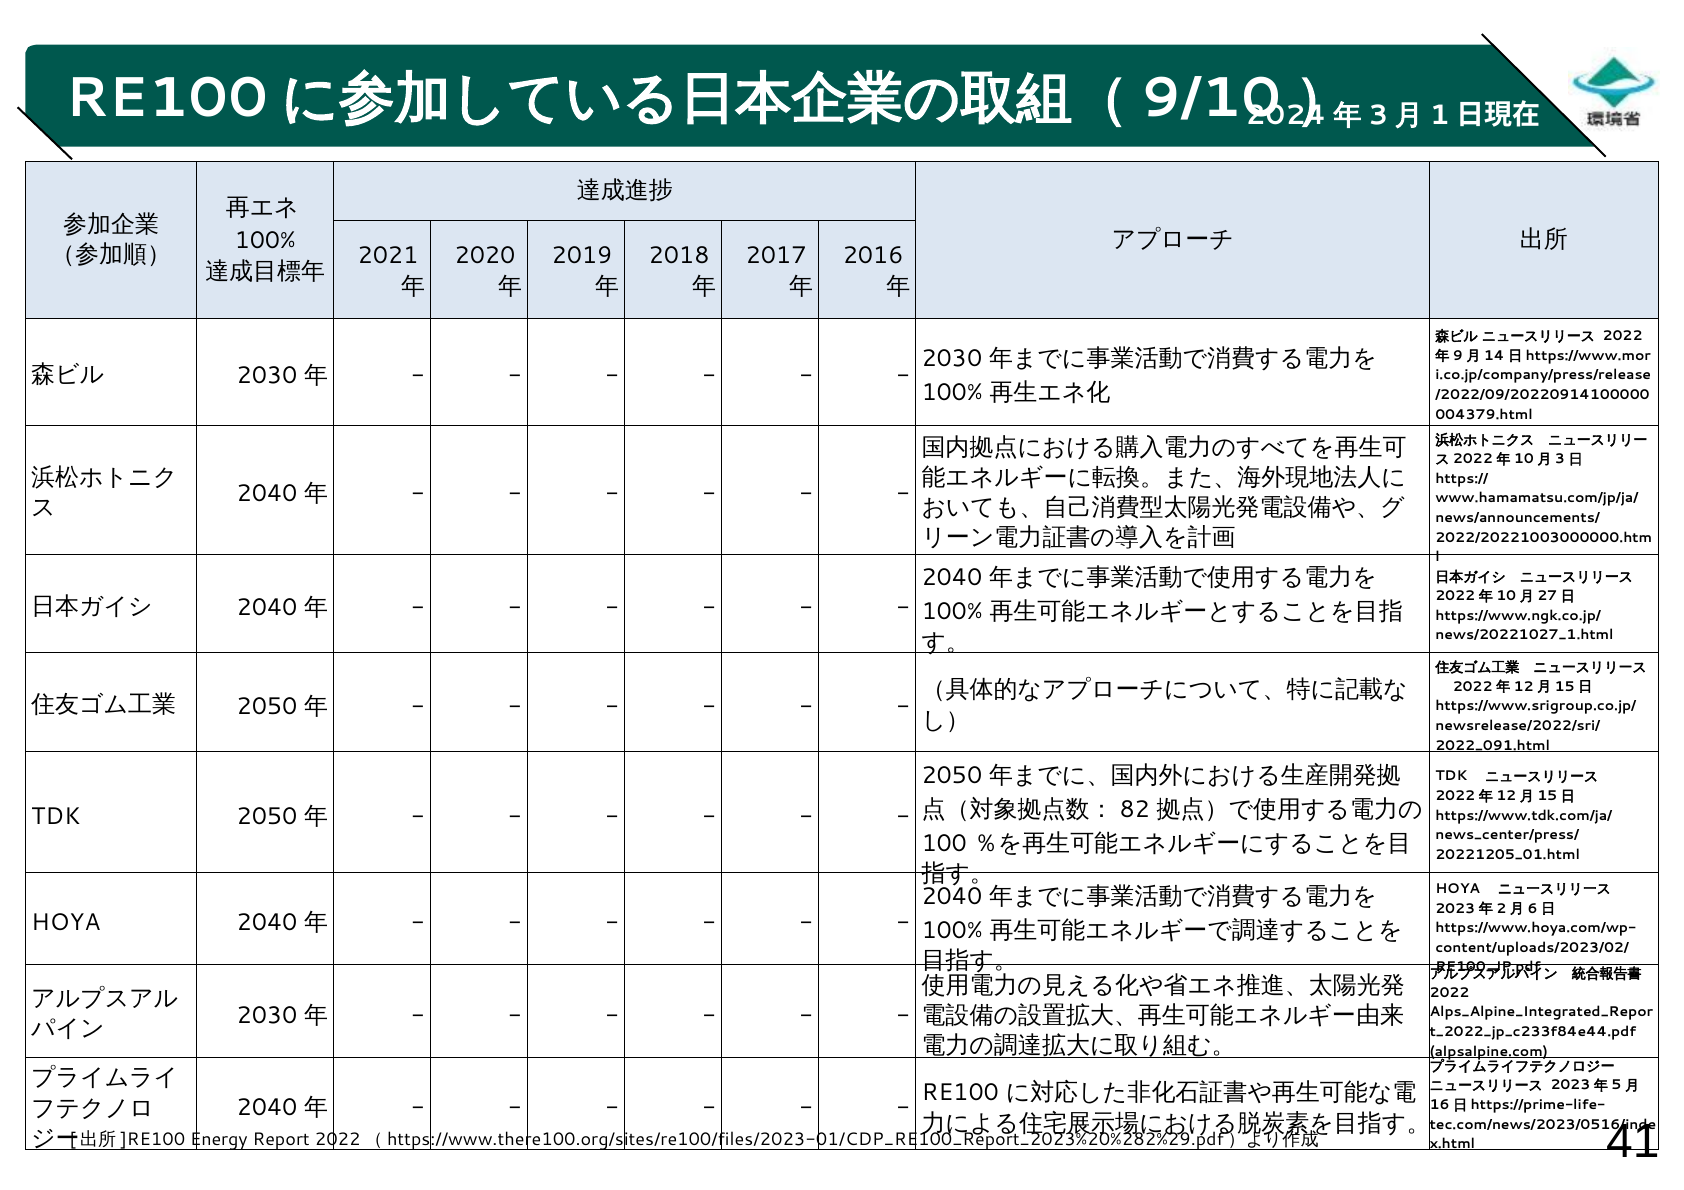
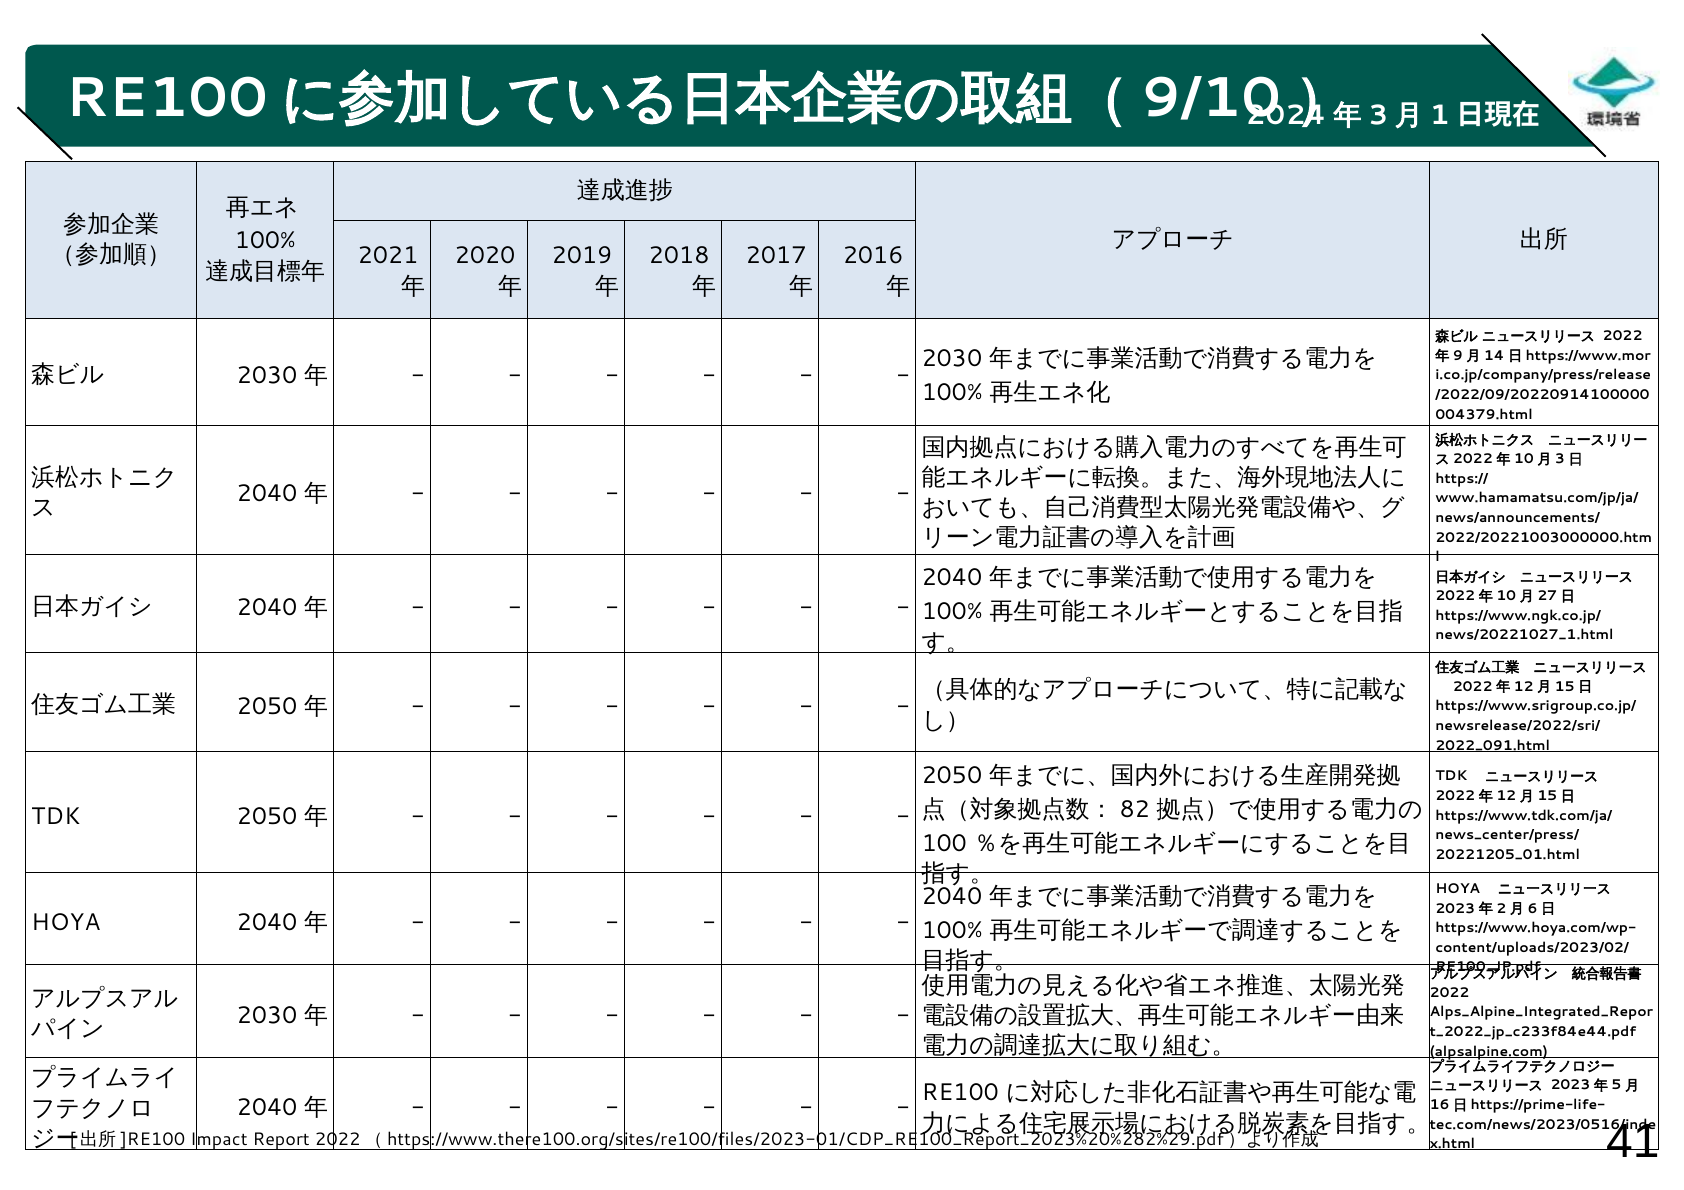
Energy: Energy -> Impact
